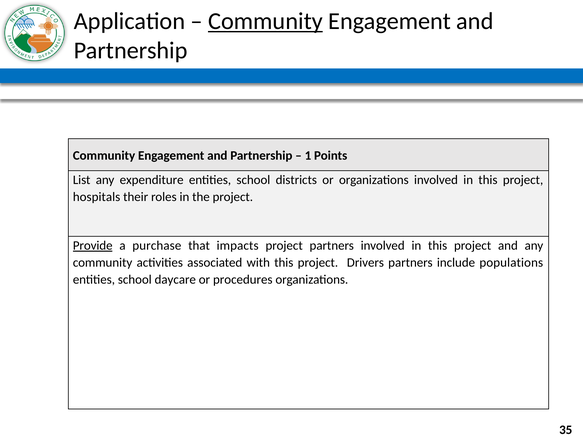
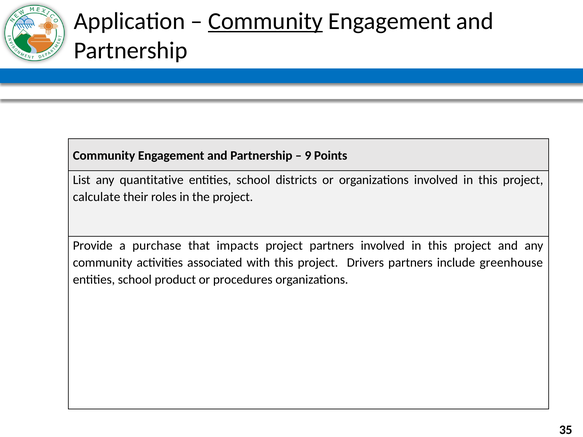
1: 1 -> 9
expenditure: expenditure -> quantitative
hospitals: hospitals -> calculate
Provide underline: present -> none
populations: populations -> greenhouse
daycare: daycare -> product
